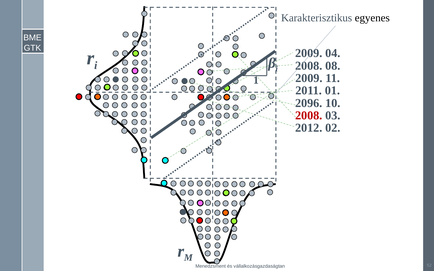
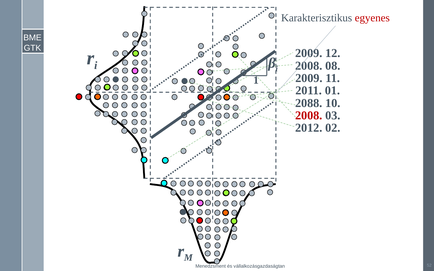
egyenes colour: black -> red
04: 04 -> 12
2096: 2096 -> 2088
